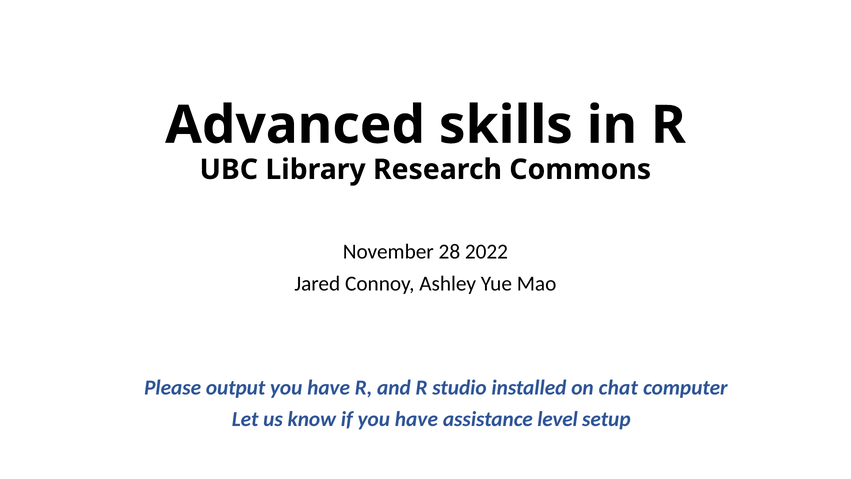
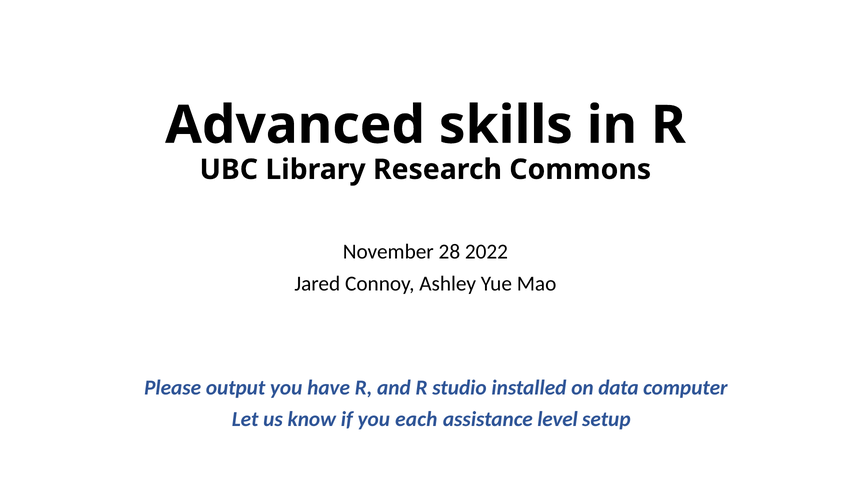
chat: chat -> data
if you have: have -> each
